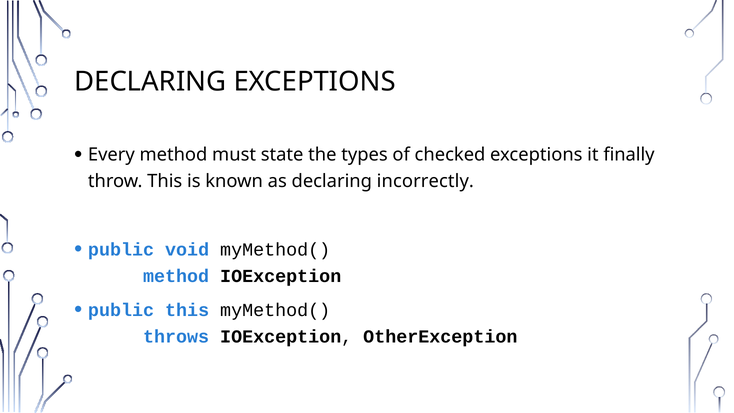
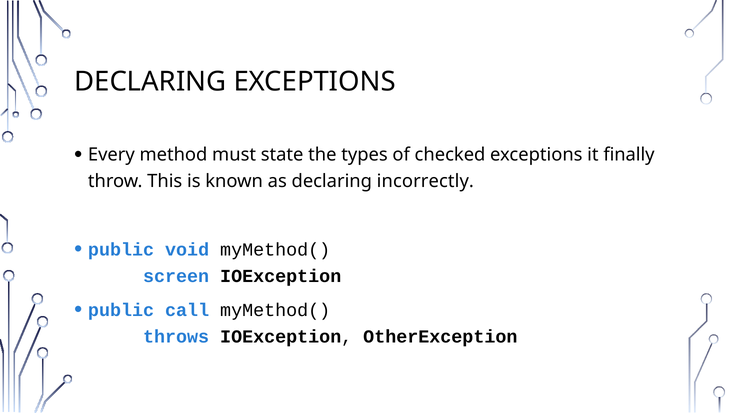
method at (176, 276): method -> screen
public this: this -> call
